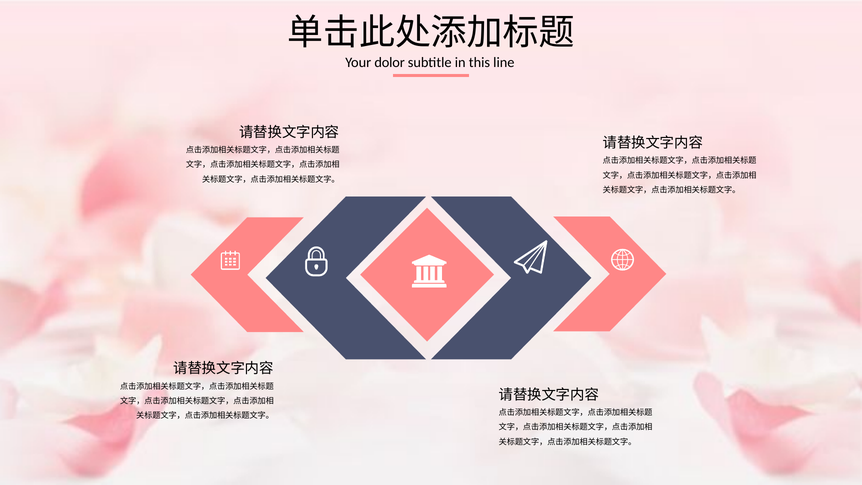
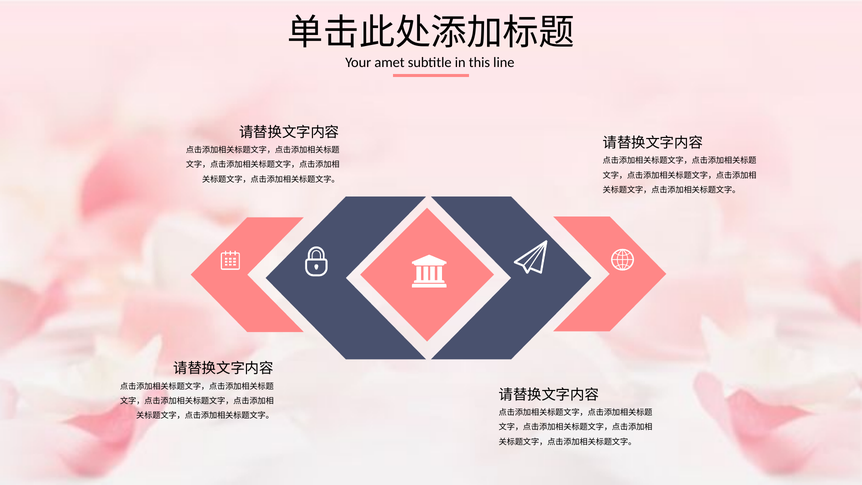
dolor: dolor -> amet
